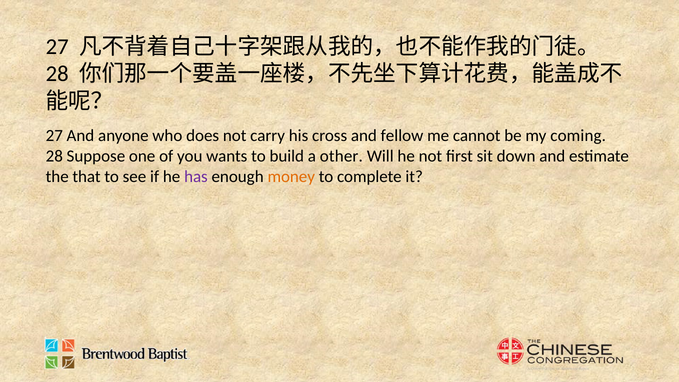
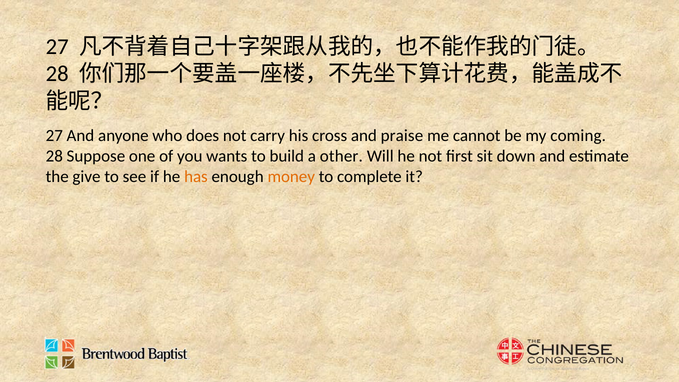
fellow: fellow -> praise
that: that -> give
has colour: purple -> orange
